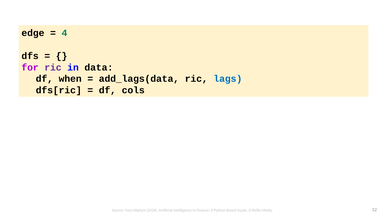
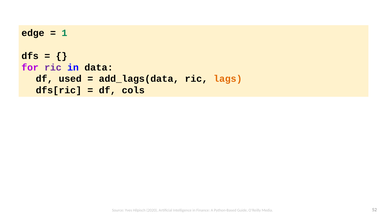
4: 4 -> 1
when: when -> used
lags colour: blue -> orange
